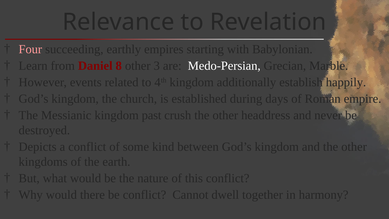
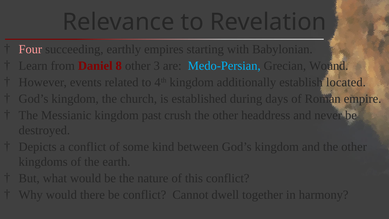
Medo-Persian colour: white -> light blue
Marble: Marble -> Wound
happily: happily -> located
